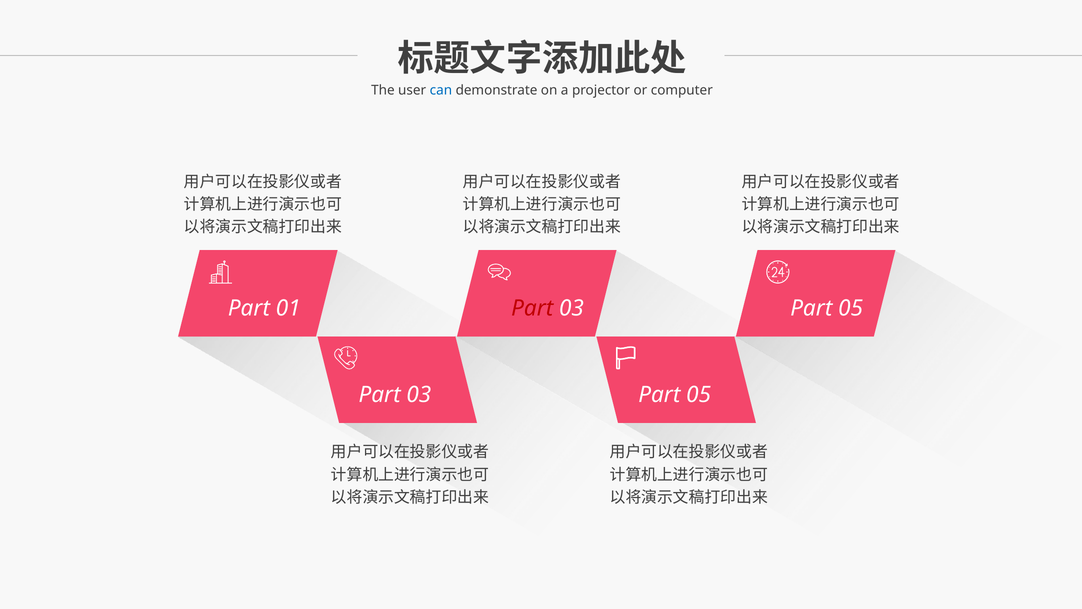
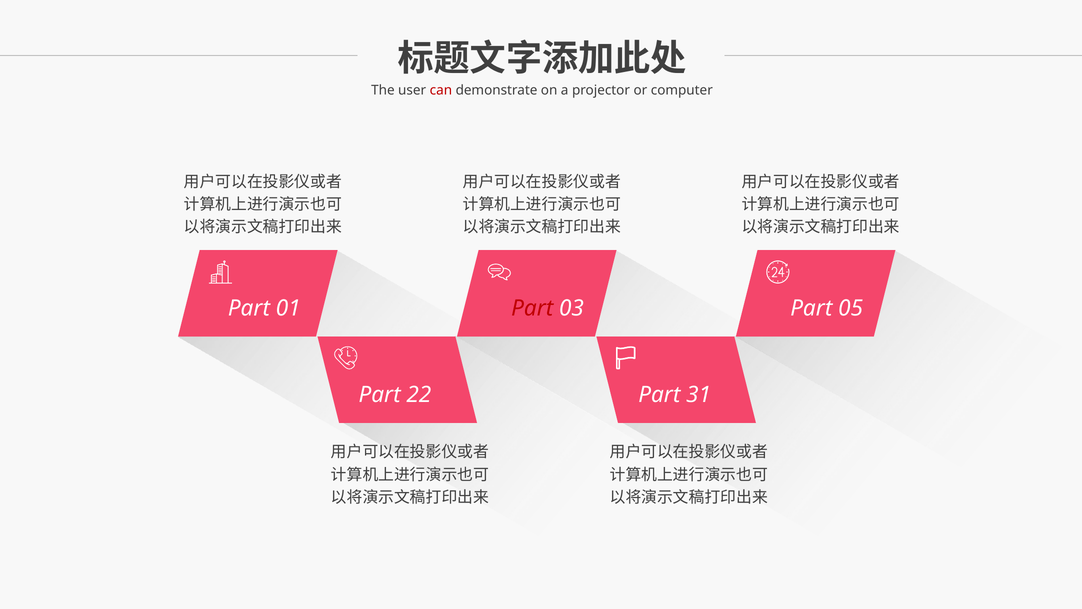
can colour: blue -> red
03 at (419, 395): 03 -> 22
05 at (699, 395): 05 -> 31
